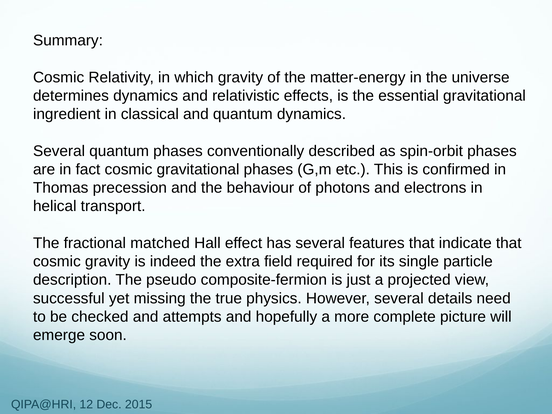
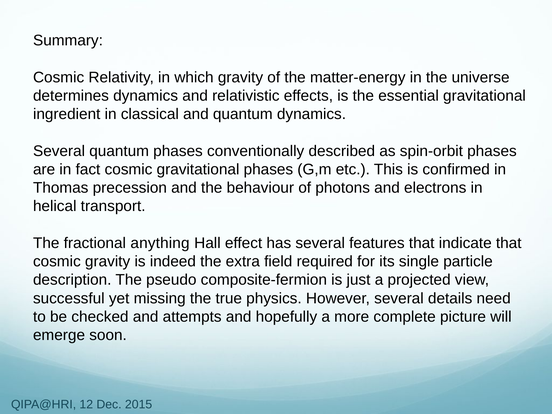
matched: matched -> anything
